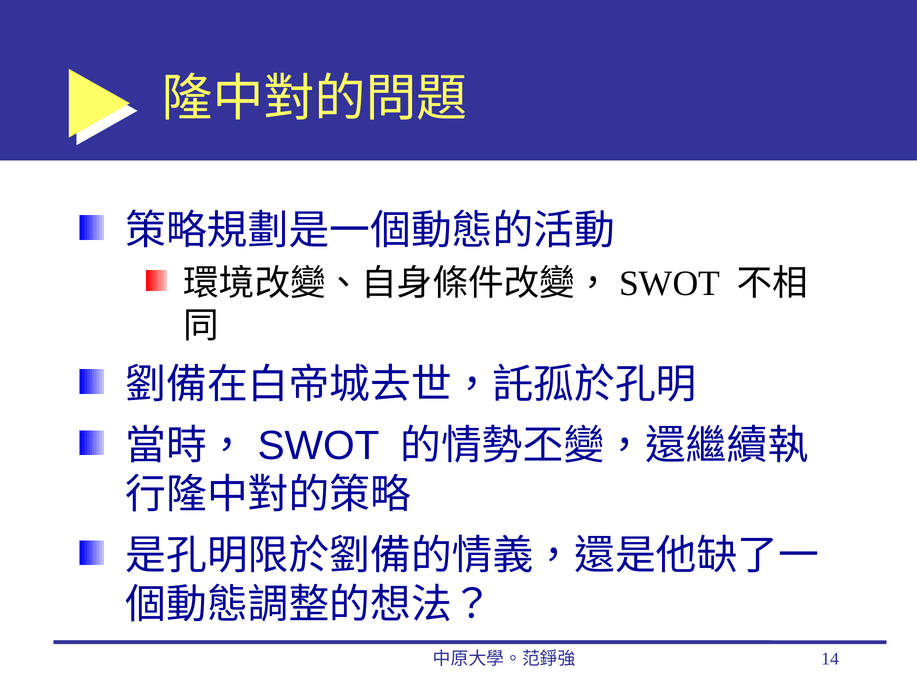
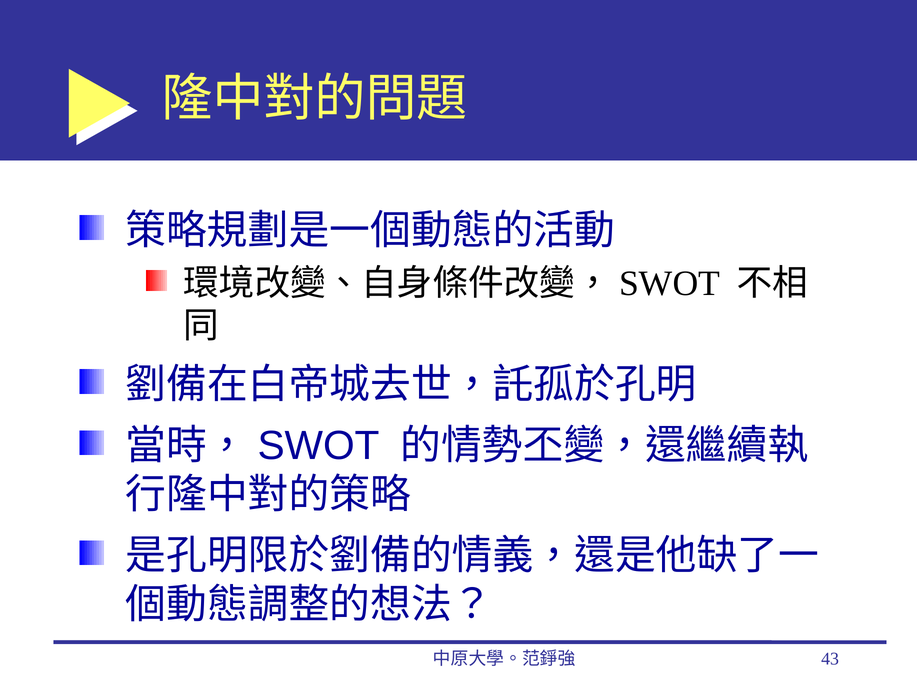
14: 14 -> 43
